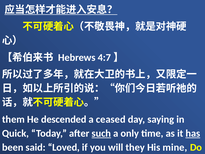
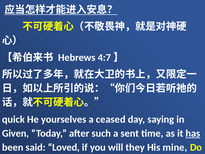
them: them -> quick
descended: descended -> yourselves
Quick: Quick -> Given
such underline: present -> none
only: only -> sent
